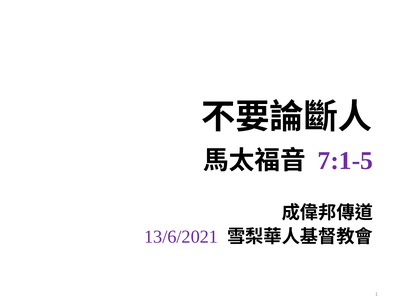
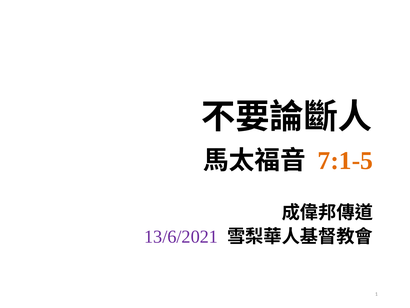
7:1-5 colour: purple -> orange
